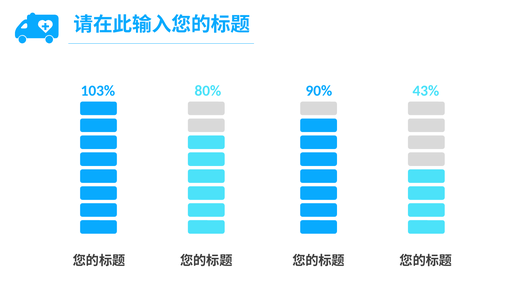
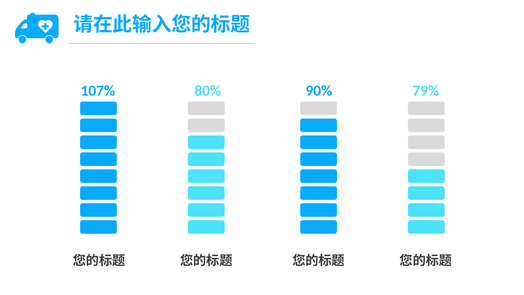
103%: 103% -> 107%
43%: 43% -> 79%
